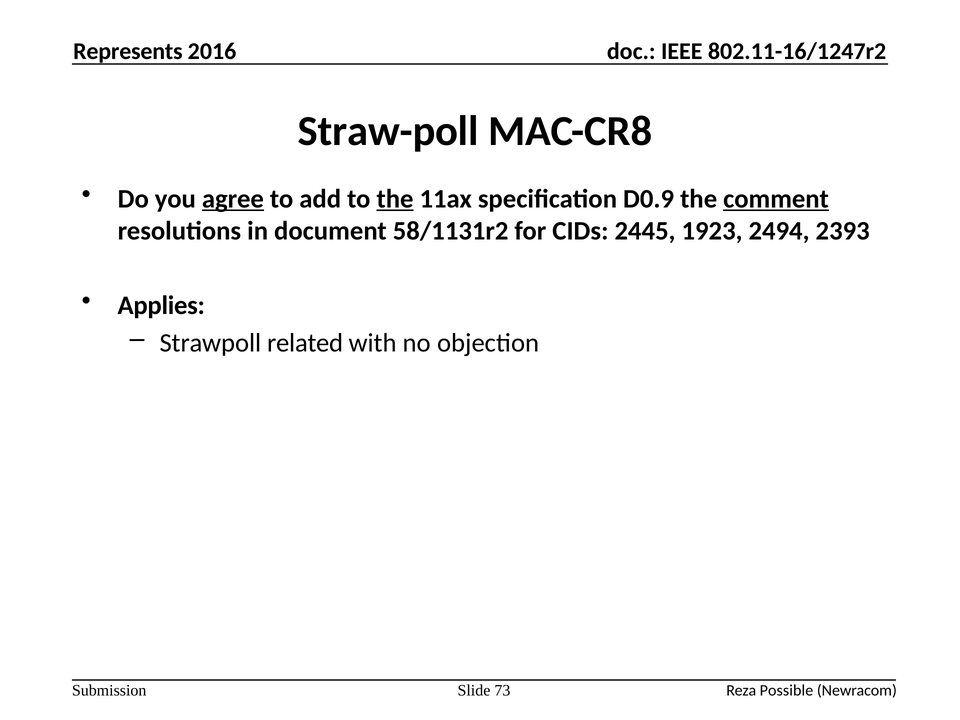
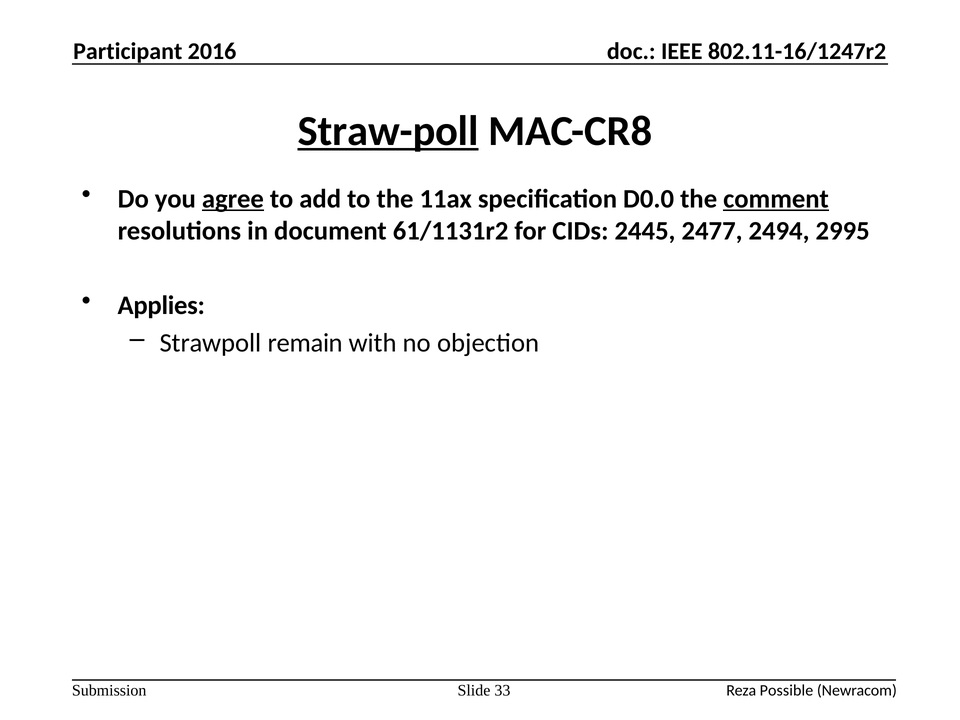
Represents: Represents -> Participant
Straw-poll underline: none -> present
the at (395, 199) underline: present -> none
D0.9: D0.9 -> D0.0
58/1131r2: 58/1131r2 -> 61/1131r2
1923: 1923 -> 2477
2393: 2393 -> 2995
related: related -> remain
73: 73 -> 33
